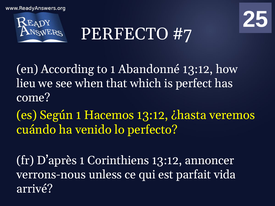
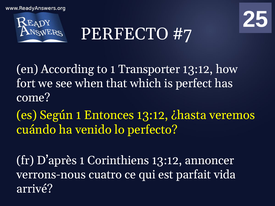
Abandonné: Abandonné -> Transporter
lieu: lieu -> fort
Hacemos: Hacemos -> Entonces
unless: unless -> cuatro
